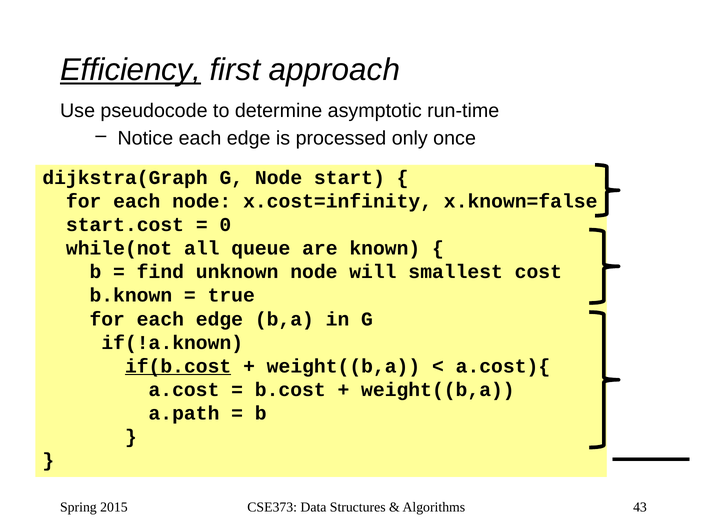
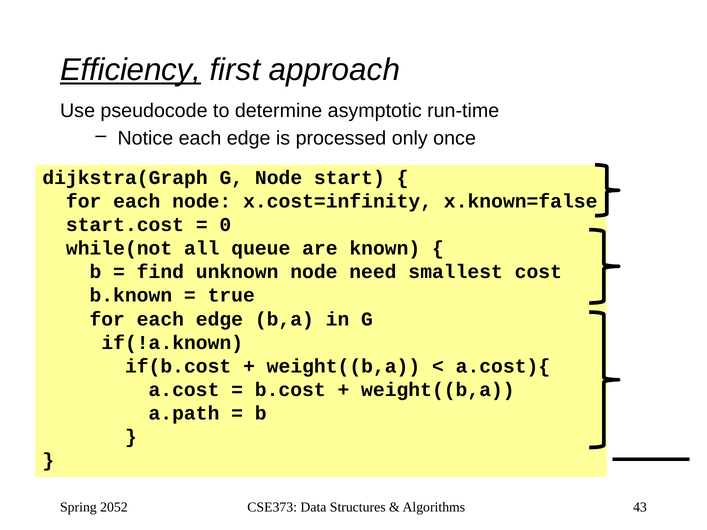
will: will -> need
if(b.cost underline: present -> none
2015: 2015 -> 2052
